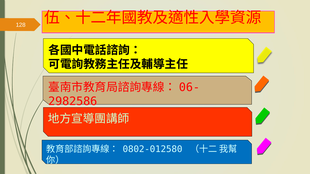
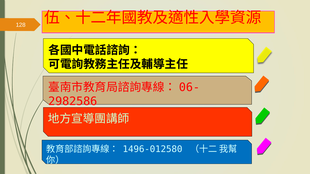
0802-012580: 0802-012580 -> 1496-012580
